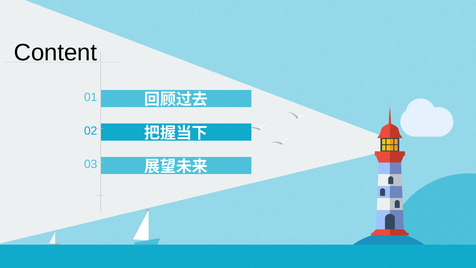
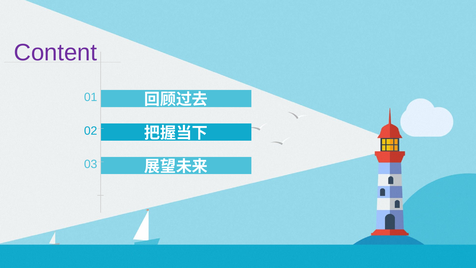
Content colour: black -> purple
